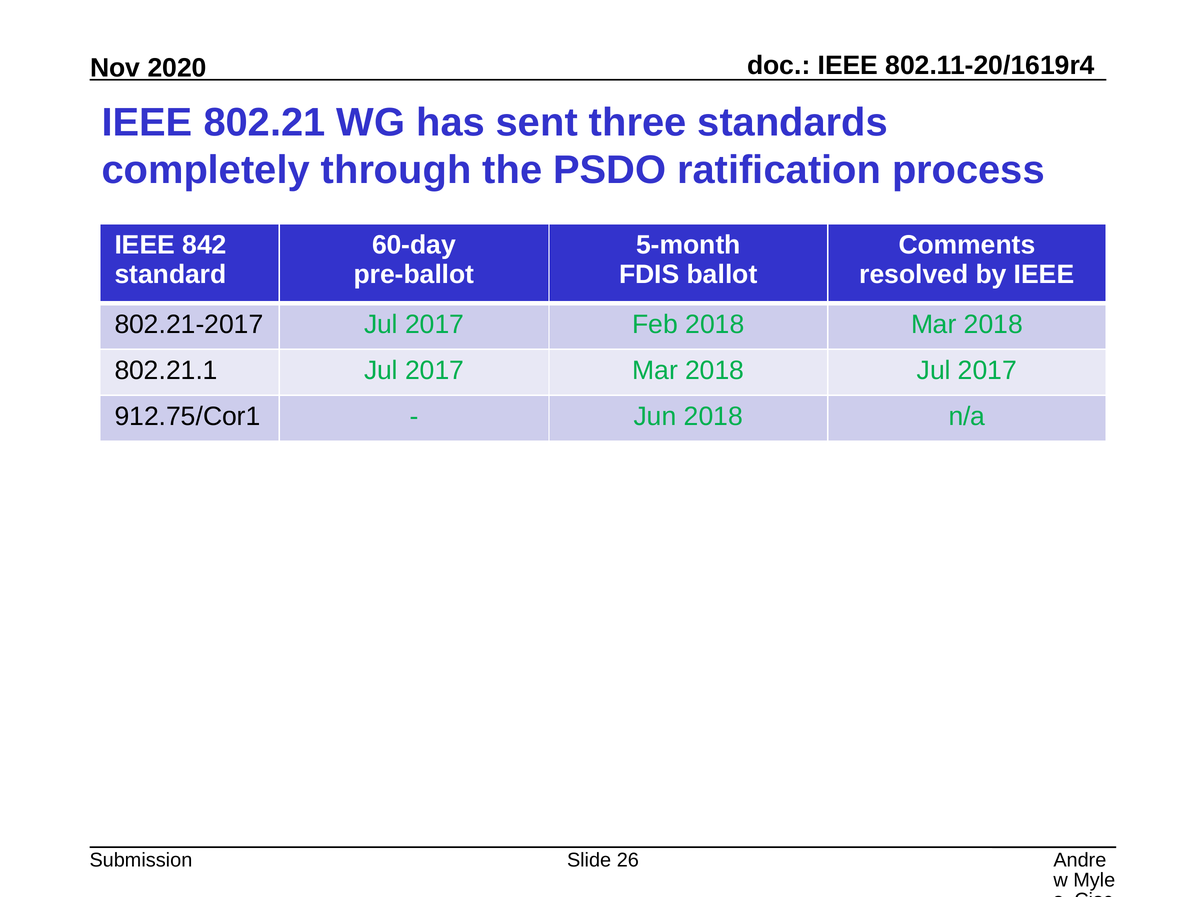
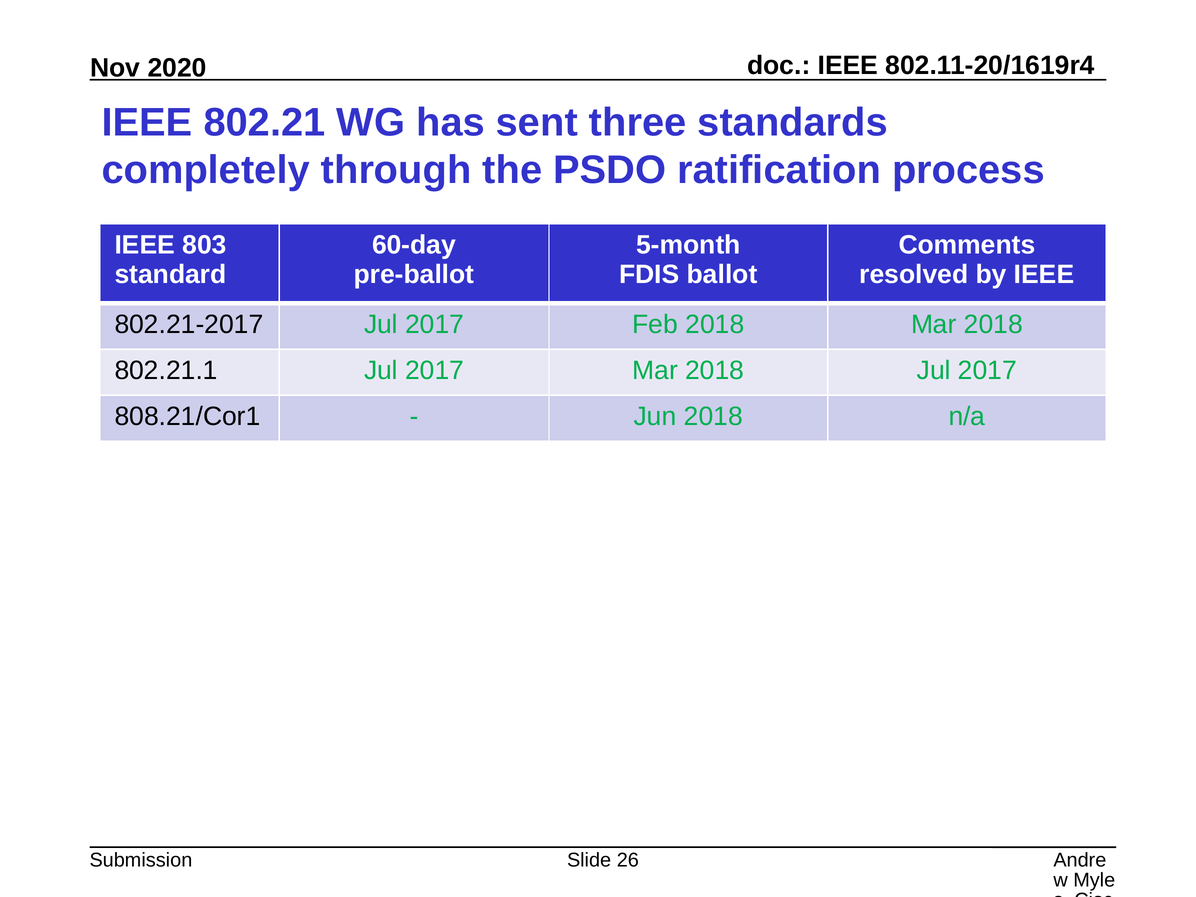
842: 842 -> 803
912.75/Cor1: 912.75/Cor1 -> 808.21/Cor1
